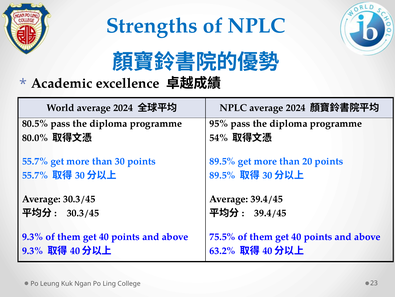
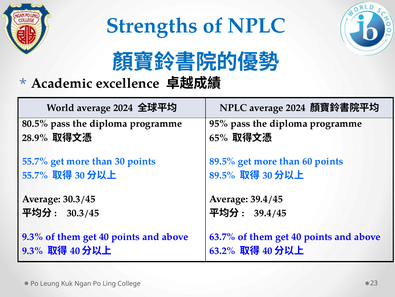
80.0%: 80.0% -> 28.9%
54%: 54% -> 65%
20: 20 -> 60
75.5%: 75.5% -> 63.7%
